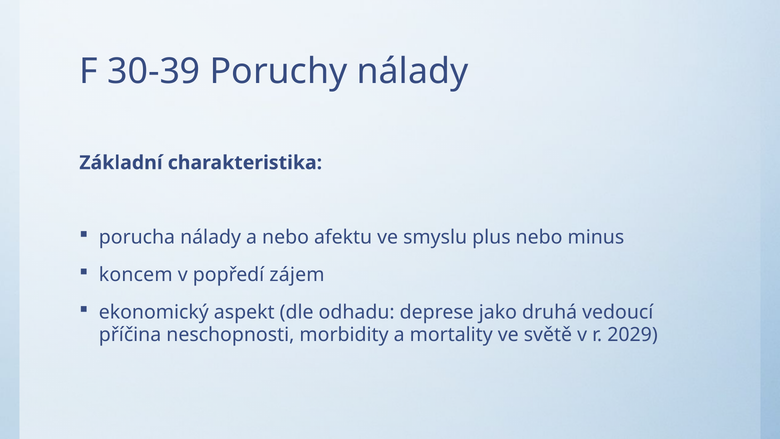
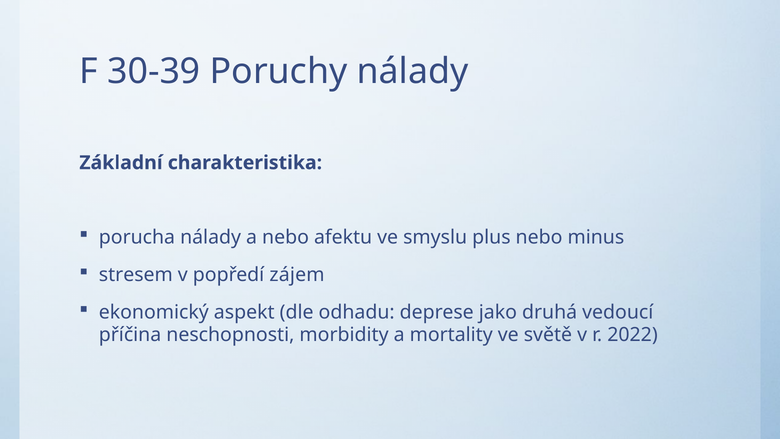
koncem: koncem -> stresem
2029: 2029 -> 2022
